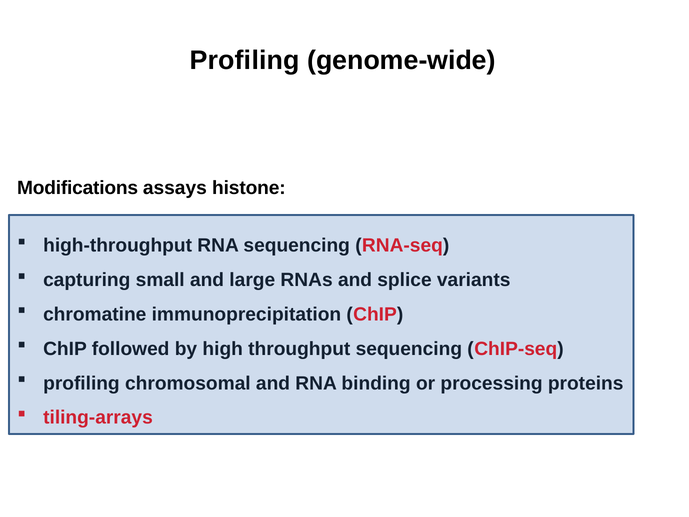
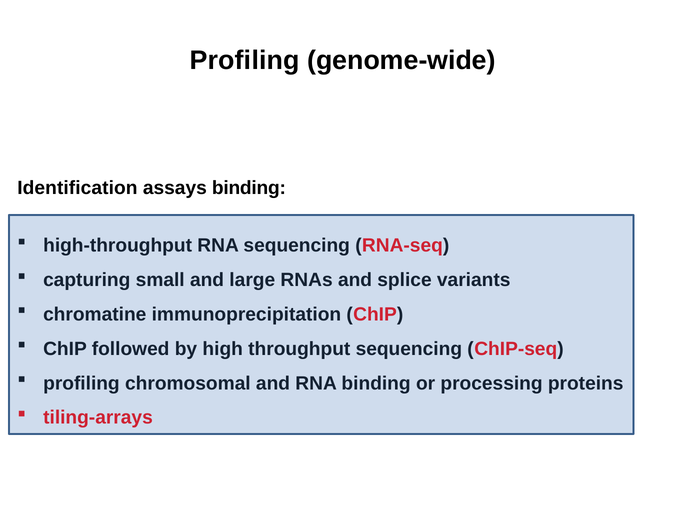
Modifications: Modifications -> Identification
assays histone: histone -> binding
